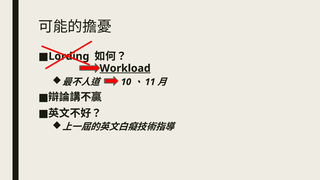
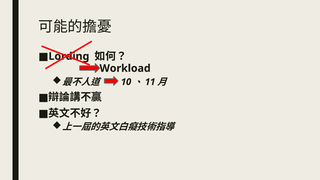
Workload underline: present -> none
